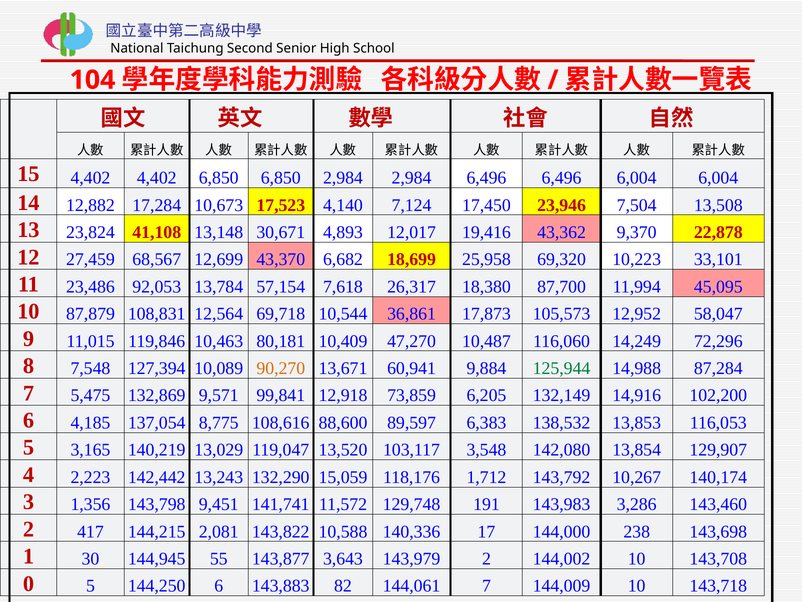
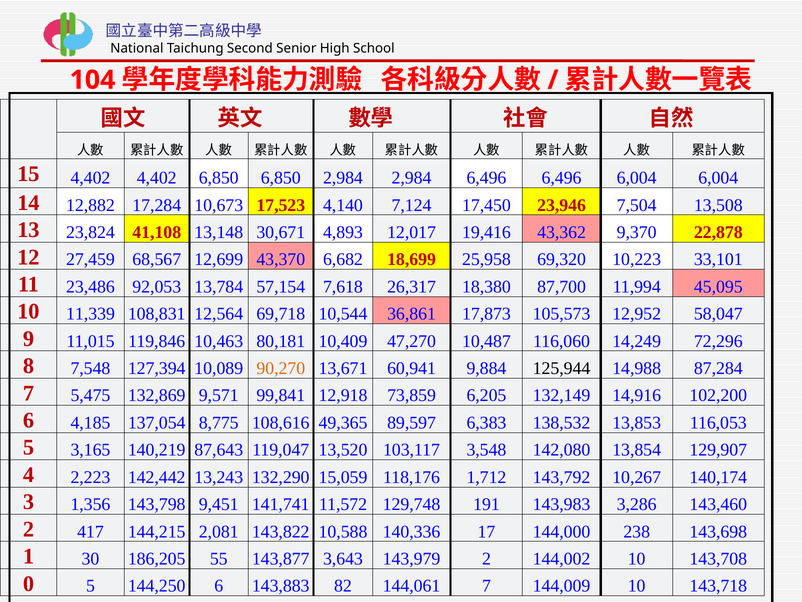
87,879: 87,879 -> 11,339
125,944 colour: green -> black
88,600: 88,600 -> 49,365
13,029: 13,029 -> 87,643
144,945: 144,945 -> 186,205
